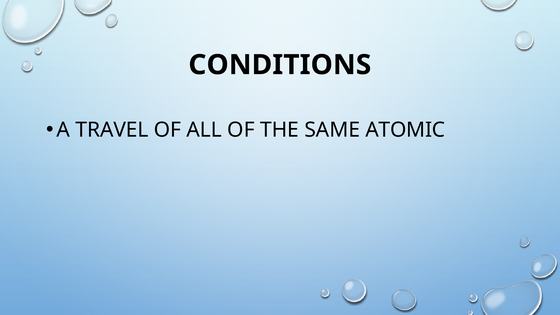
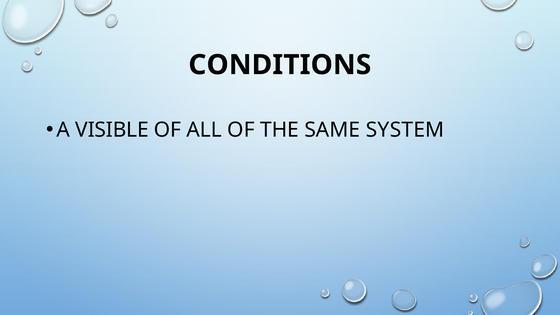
TRAVEL: TRAVEL -> VISIBLE
ATOMIC: ATOMIC -> SYSTEM
